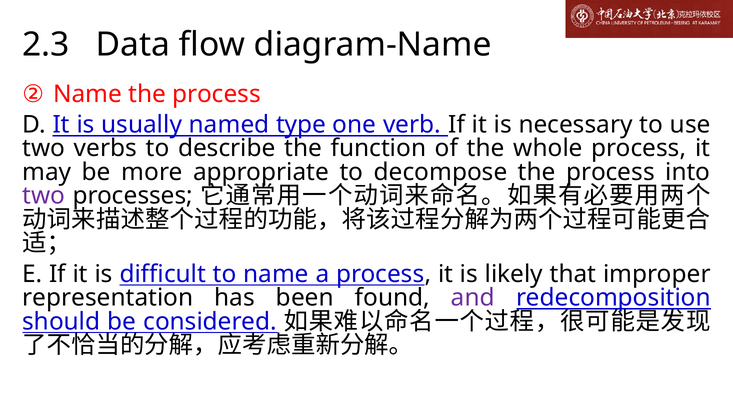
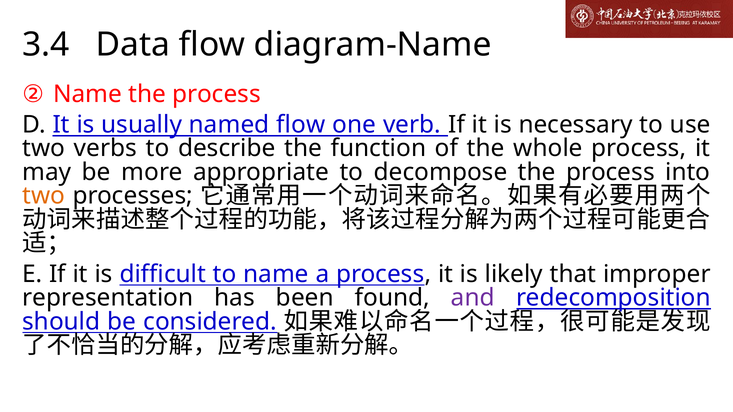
2.3: 2.3 -> 3.4
named type: type -> flow
two at (44, 196) colour: purple -> orange
